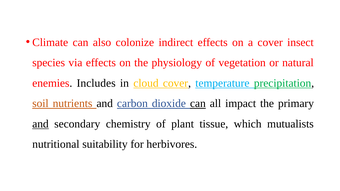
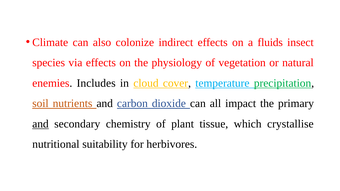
a cover: cover -> fluids
can at (198, 104) underline: present -> none
mutualists: mutualists -> crystallise
